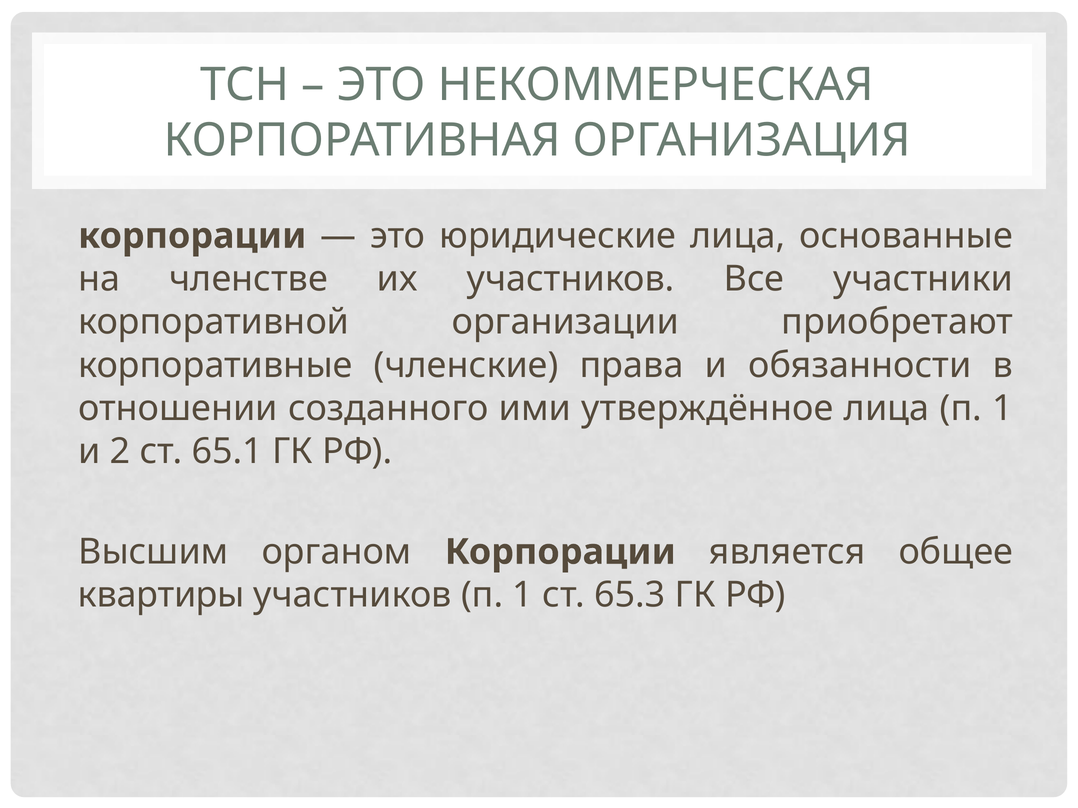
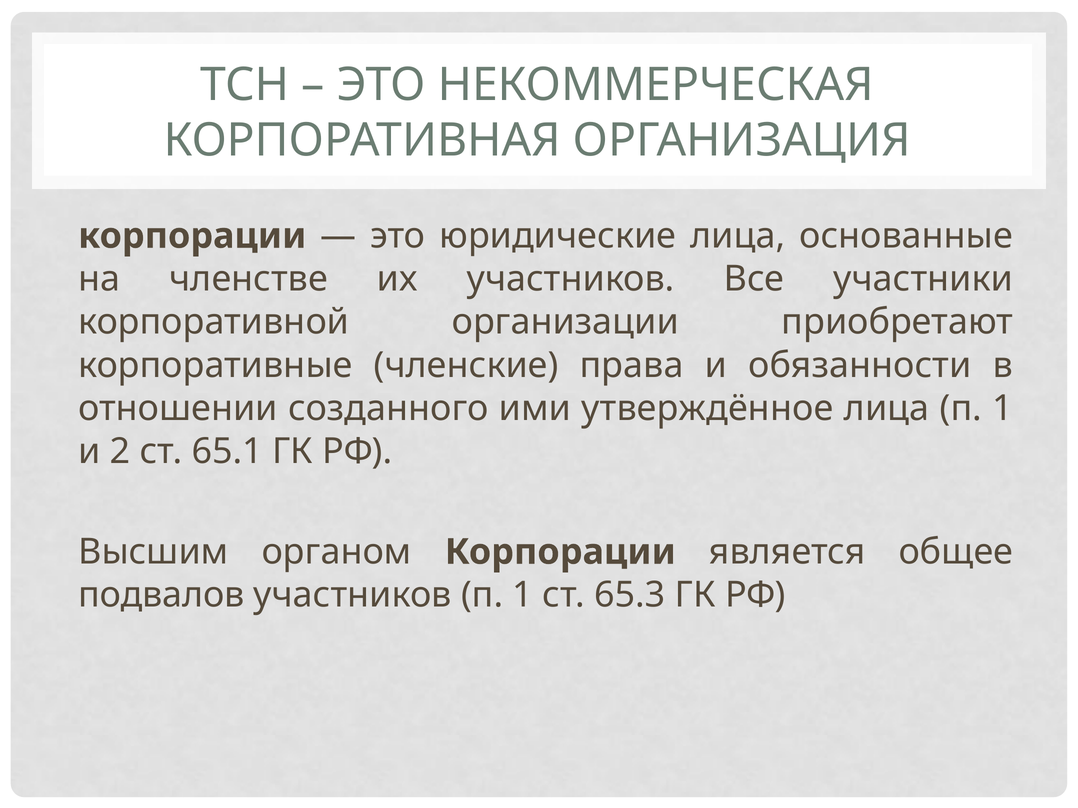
квартиры: квартиры -> подвалов
